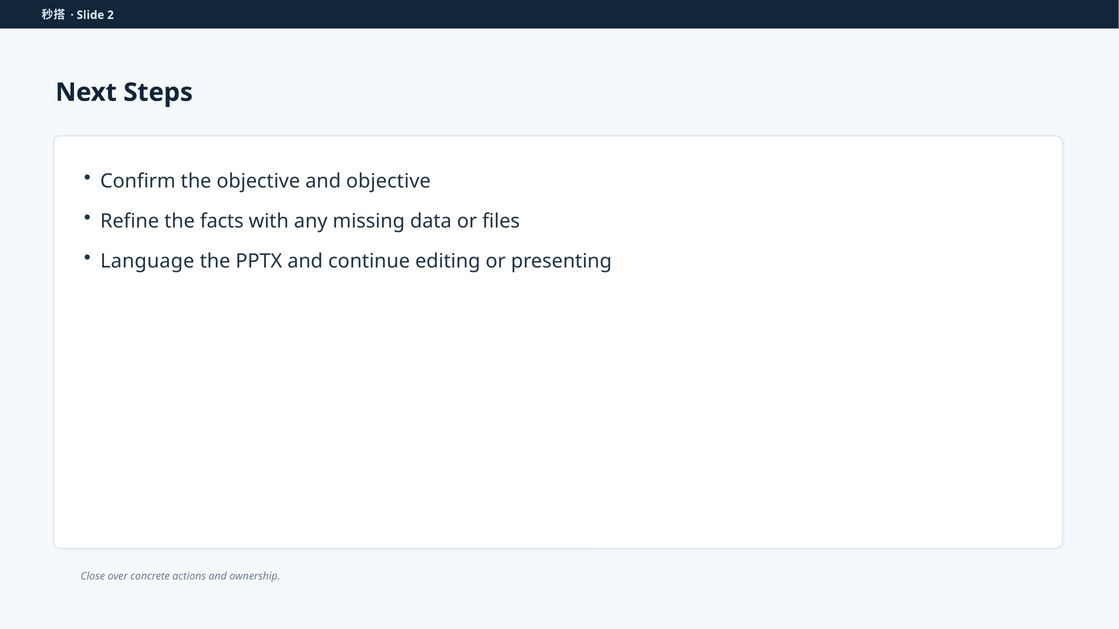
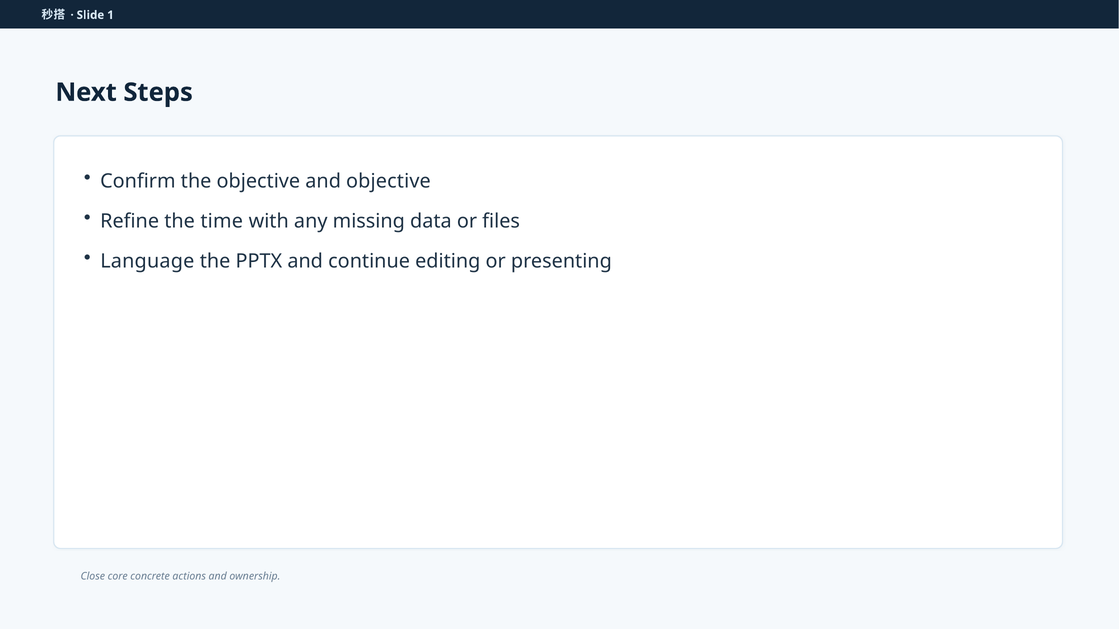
2: 2 -> 1
facts: facts -> time
over: over -> core
